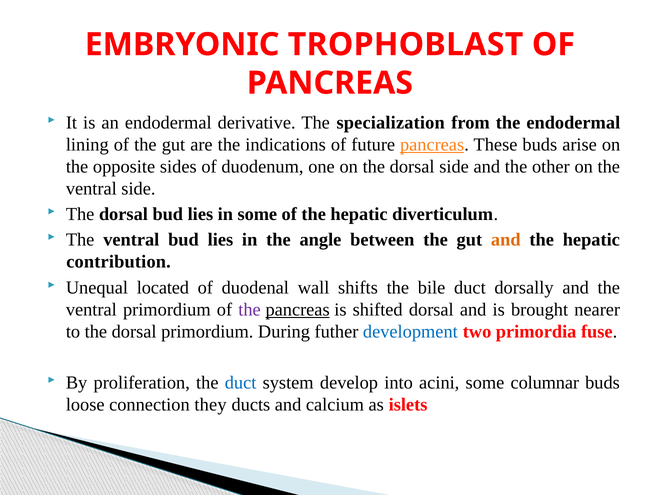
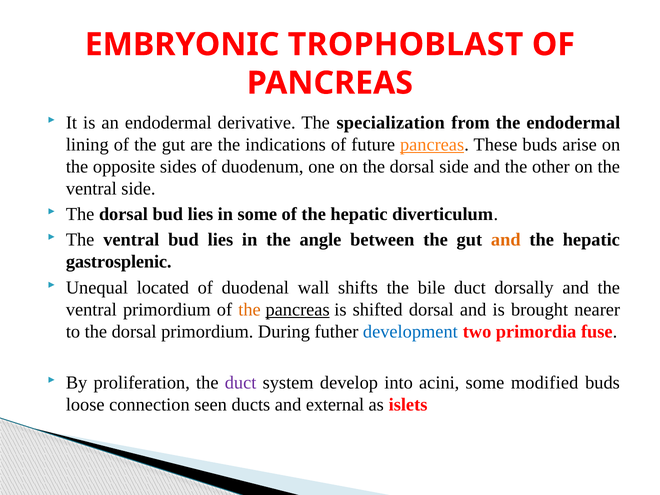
contribution: contribution -> gastrosplenic
the at (250, 310) colour: purple -> orange
duct at (241, 383) colour: blue -> purple
columnar: columnar -> modified
they: they -> seen
calcium: calcium -> external
